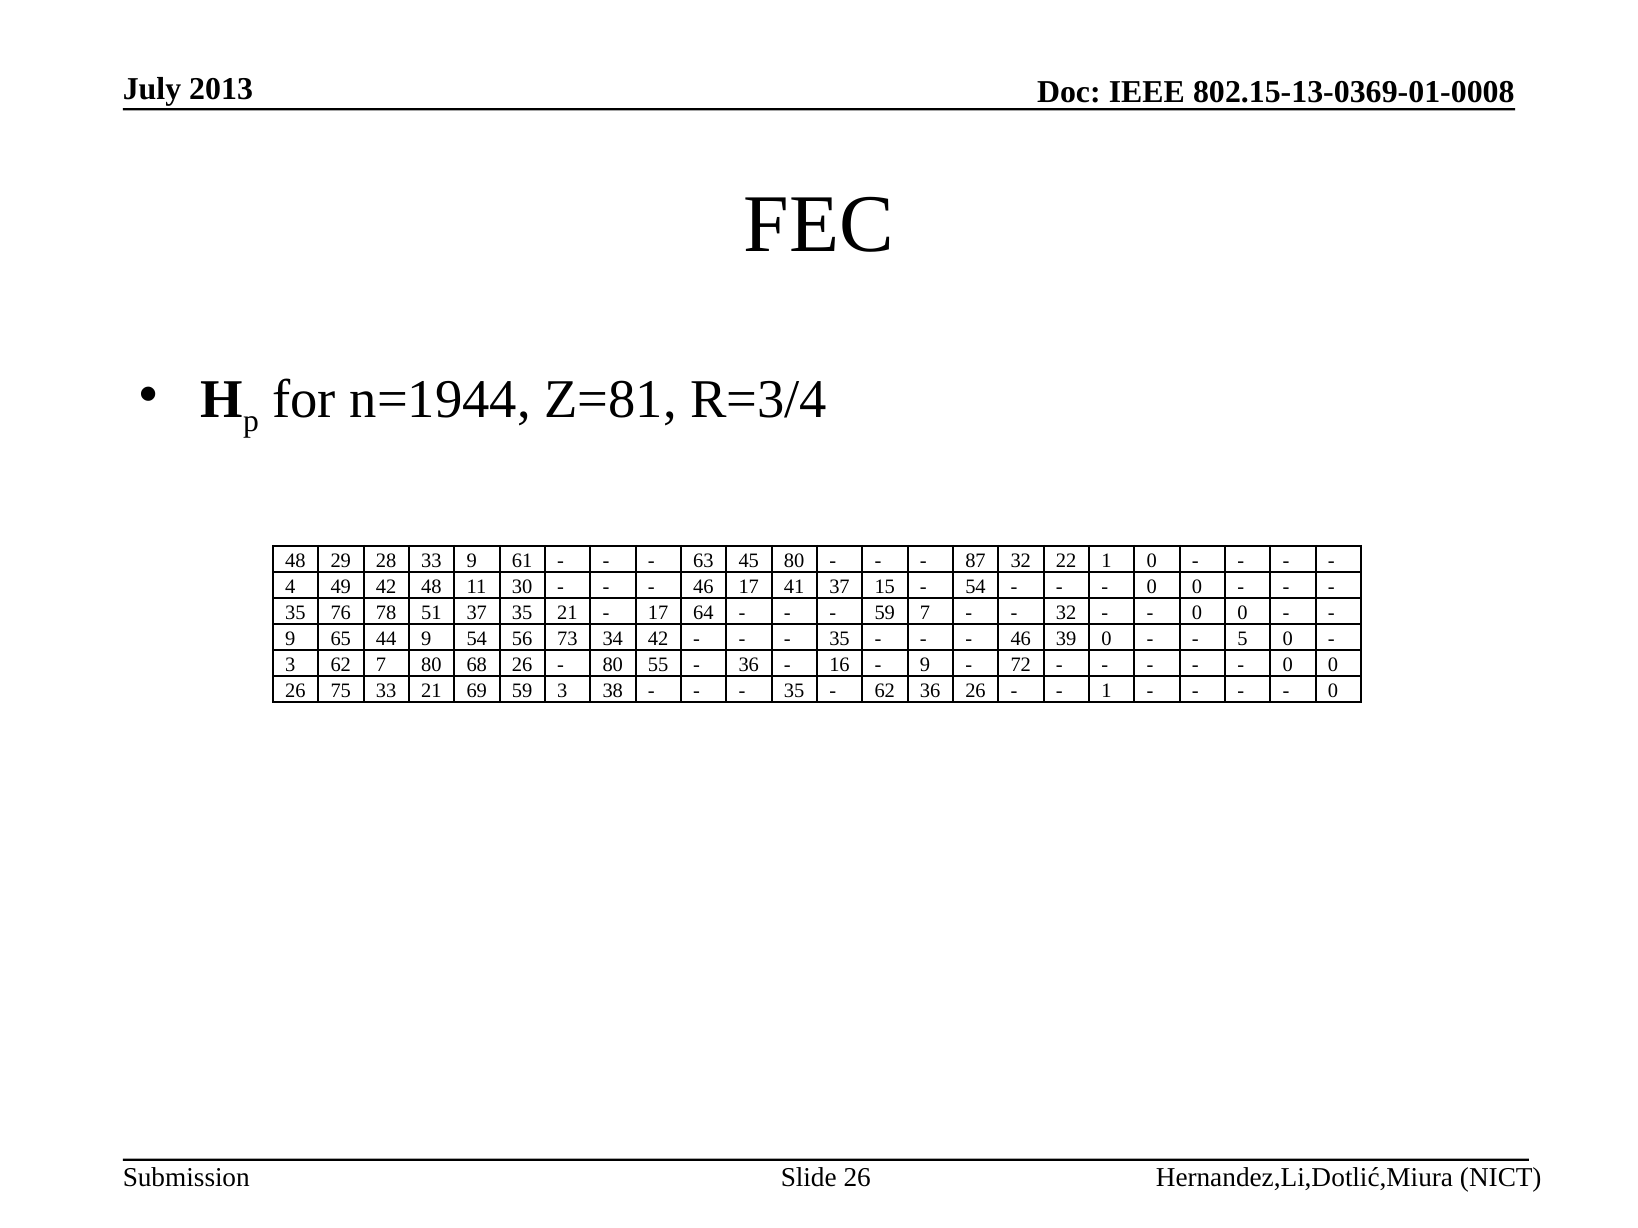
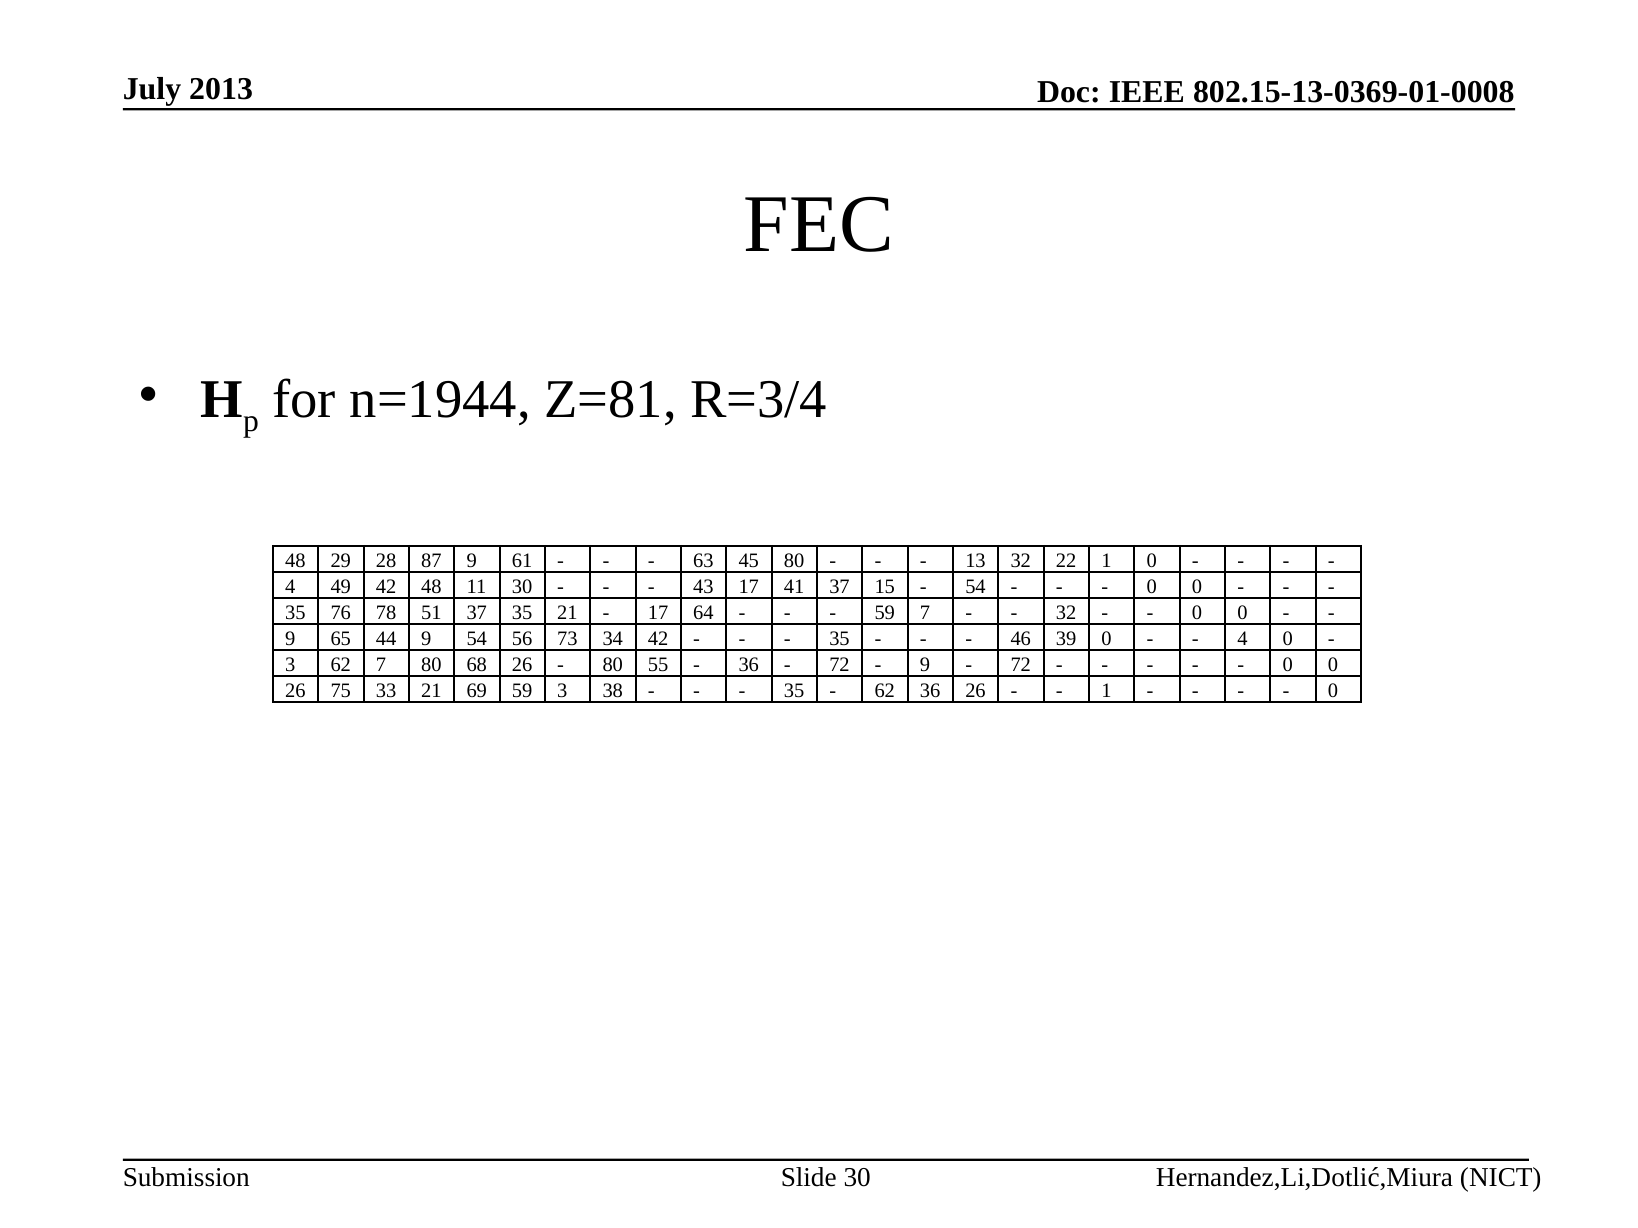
28 33: 33 -> 87
87: 87 -> 13
46 at (703, 587): 46 -> 43
5 at (1242, 639): 5 -> 4
16 at (839, 665): 16 -> 72
Slide 26: 26 -> 30
